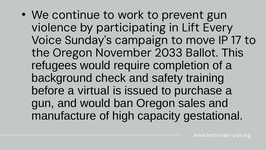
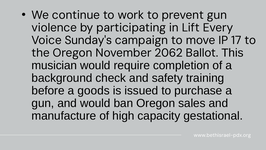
2033: 2033 -> 2062
refugees: refugees -> musician
virtual: virtual -> goods
